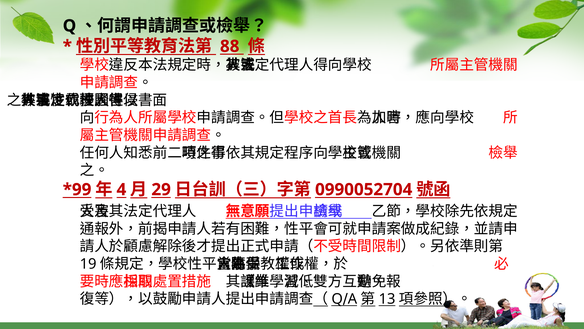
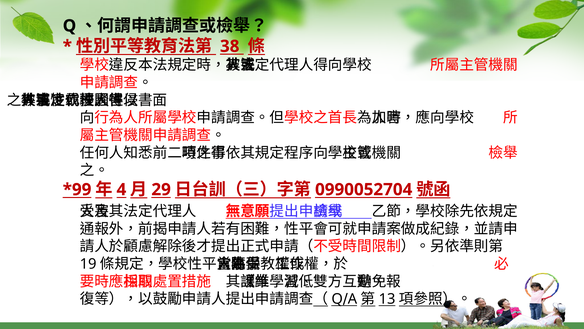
88: 88 -> 38
